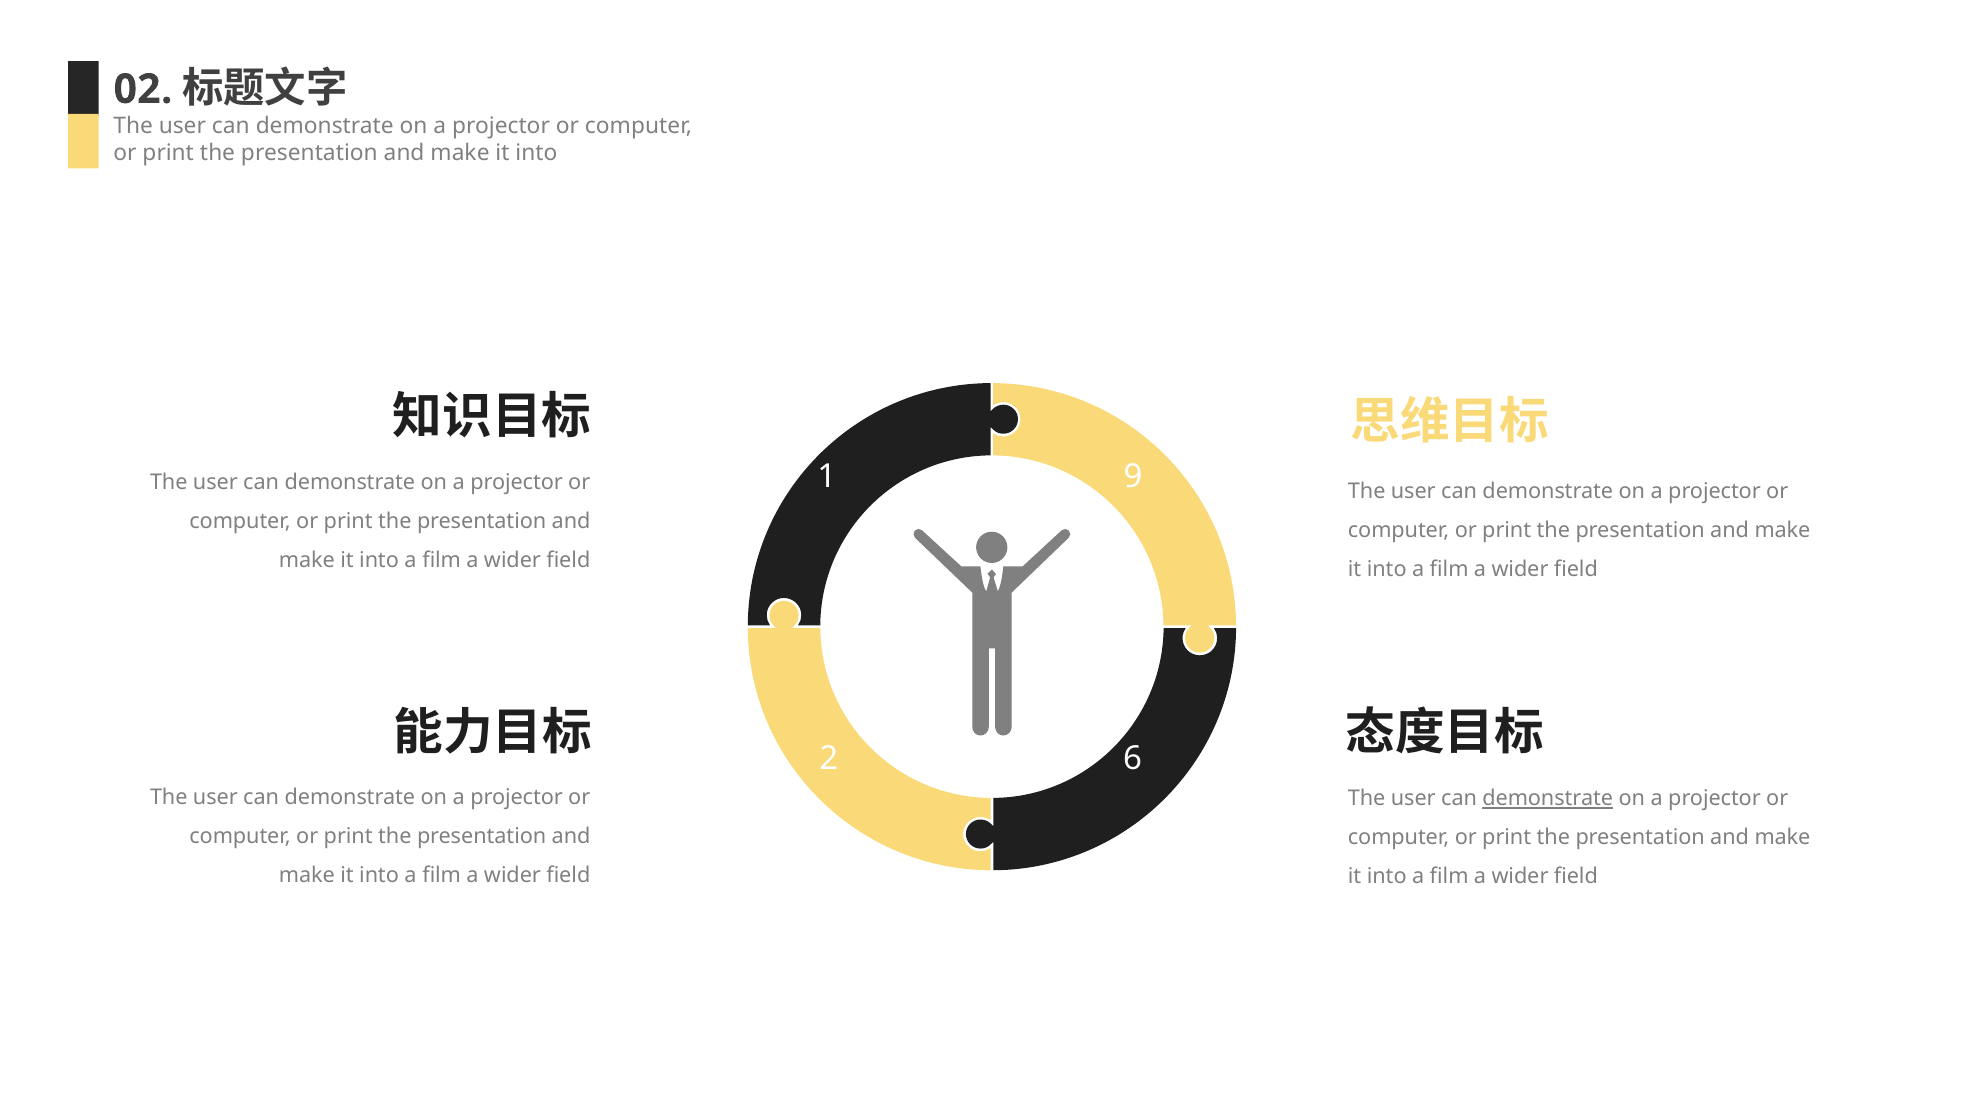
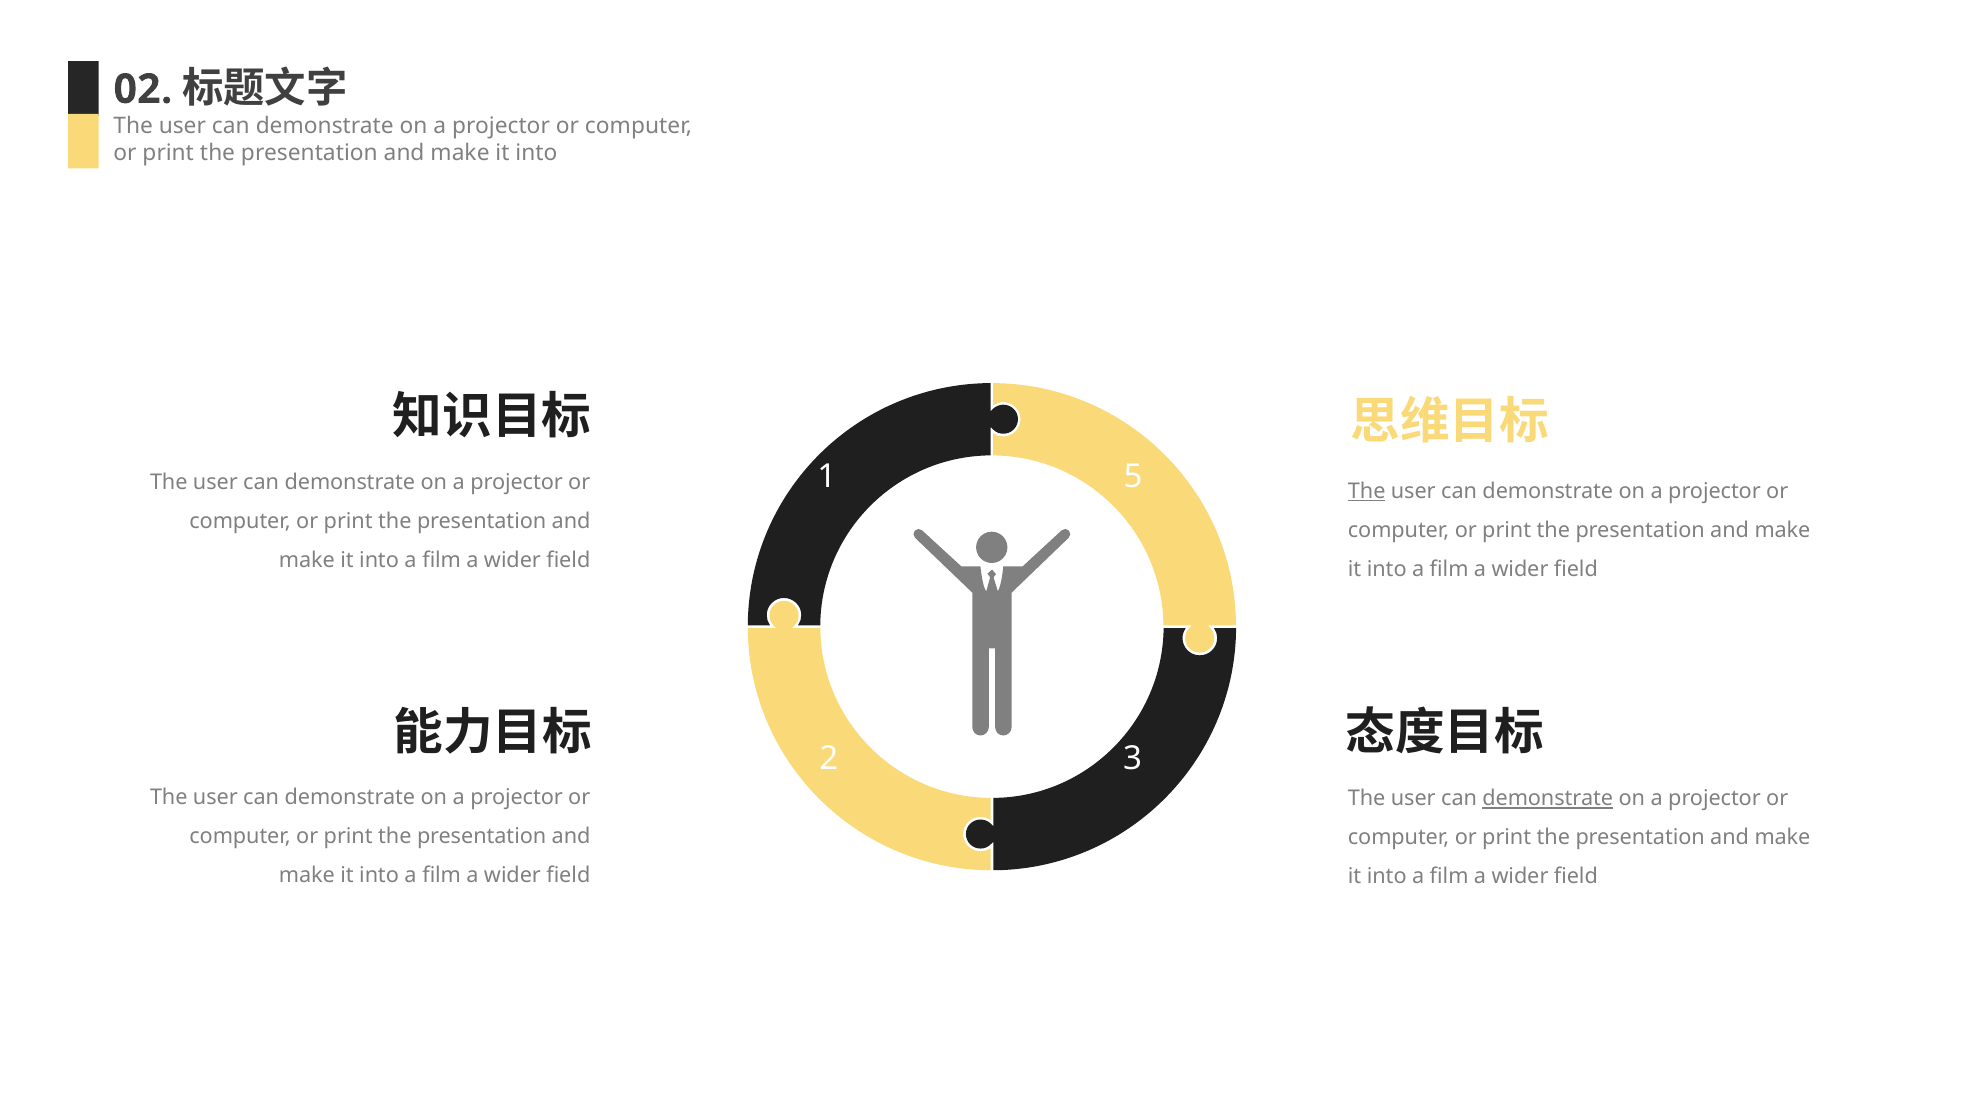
9: 9 -> 5
The at (1367, 491) underline: none -> present
6: 6 -> 3
